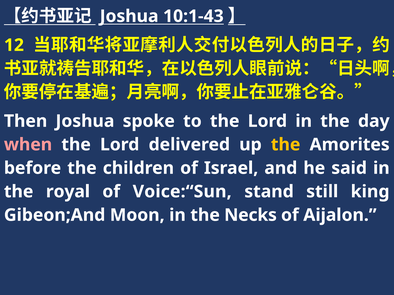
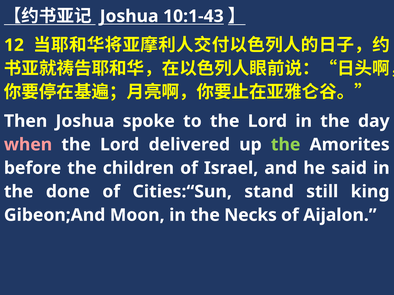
the at (286, 145) colour: yellow -> light green
royal: royal -> done
Voice:“Sun: Voice:“Sun -> Cities:“Sun
